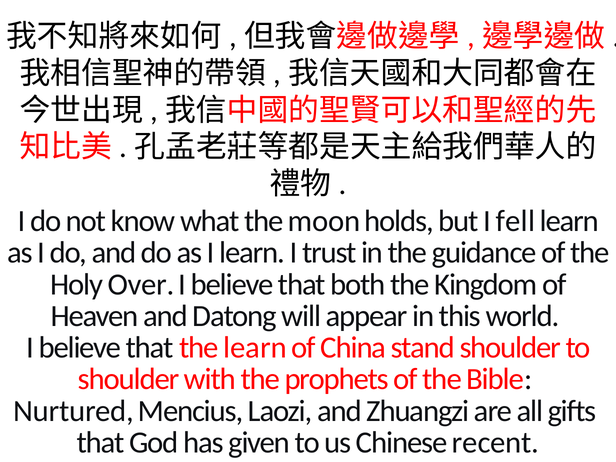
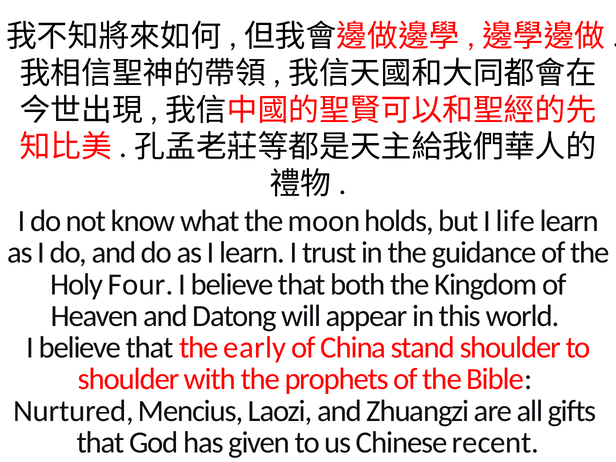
fell: fell -> life
Over: Over -> Four
the learn: learn -> early
